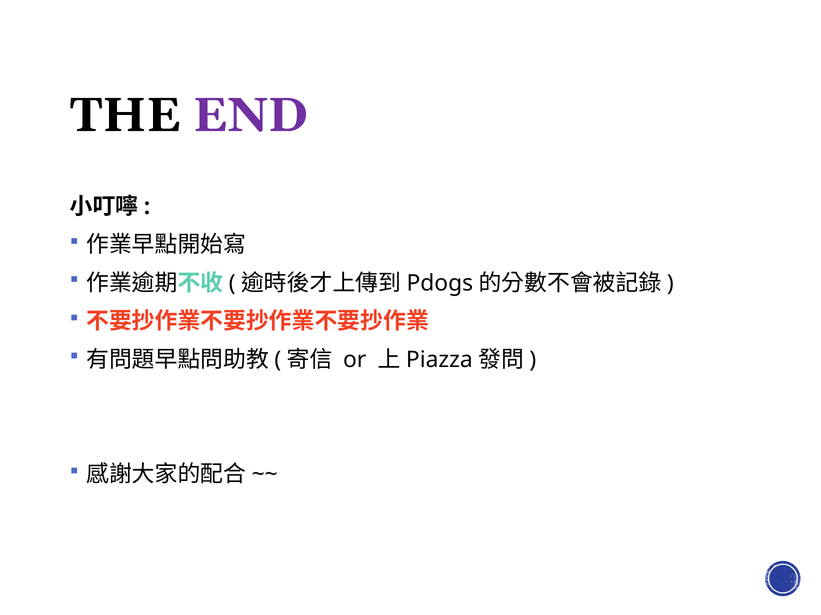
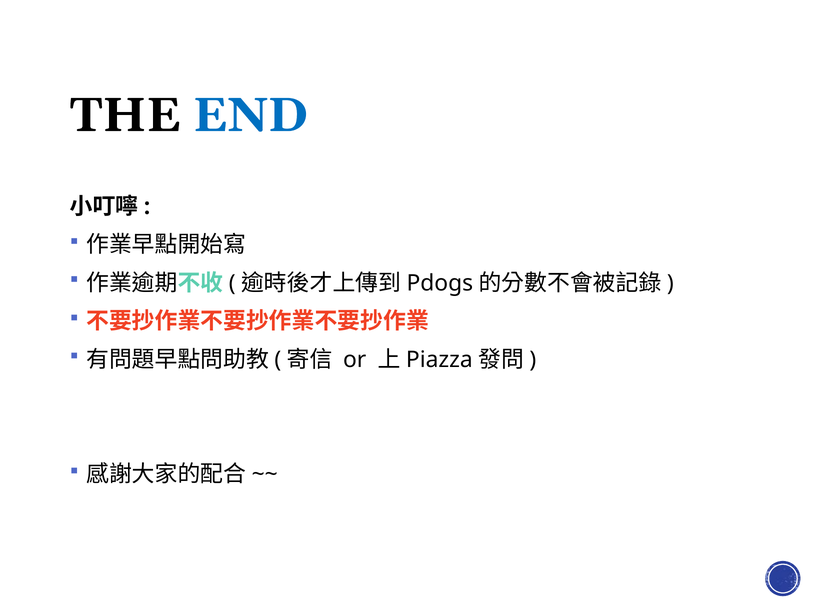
END colour: purple -> blue
